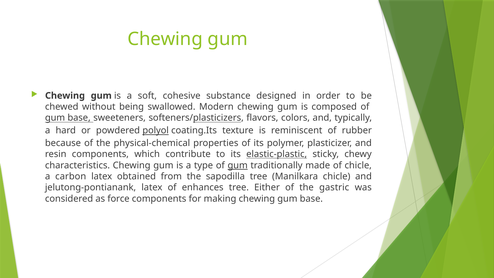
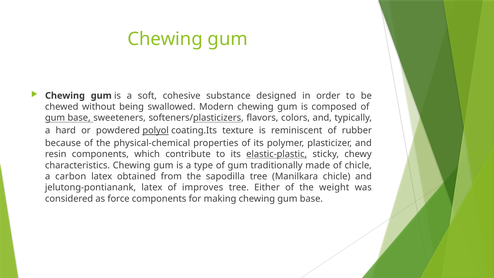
gum at (238, 165) underline: present -> none
enhances: enhances -> improves
gastric: gastric -> weight
